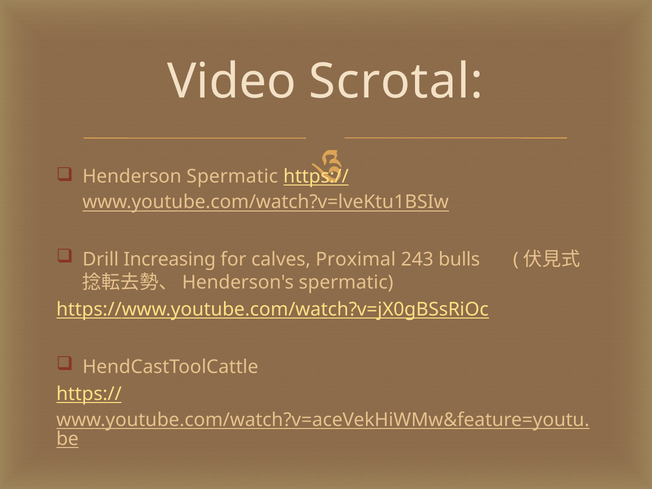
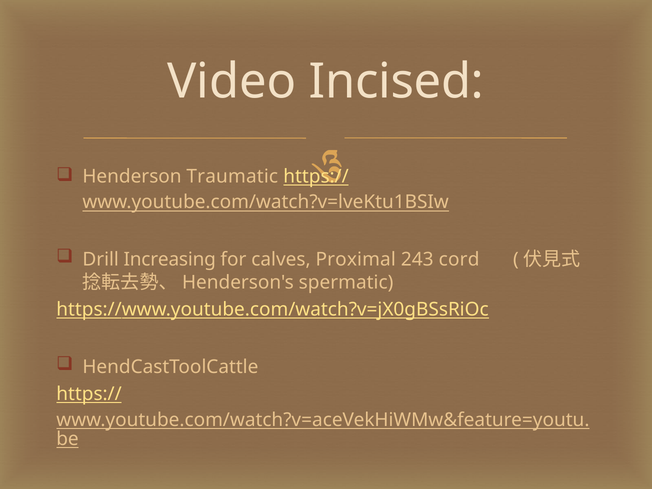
Scrotal: Scrotal -> Incised
Henderson Spermatic: Spermatic -> Traumatic
bulls: bulls -> cord
